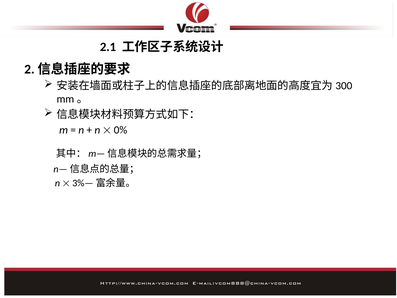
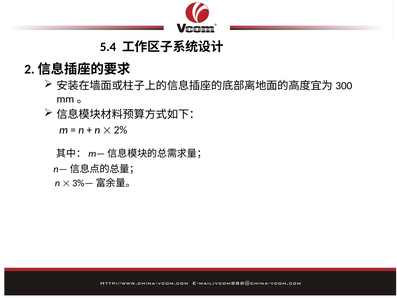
2.1: 2.1 -> 5.4
0%: 0% -> 2%
